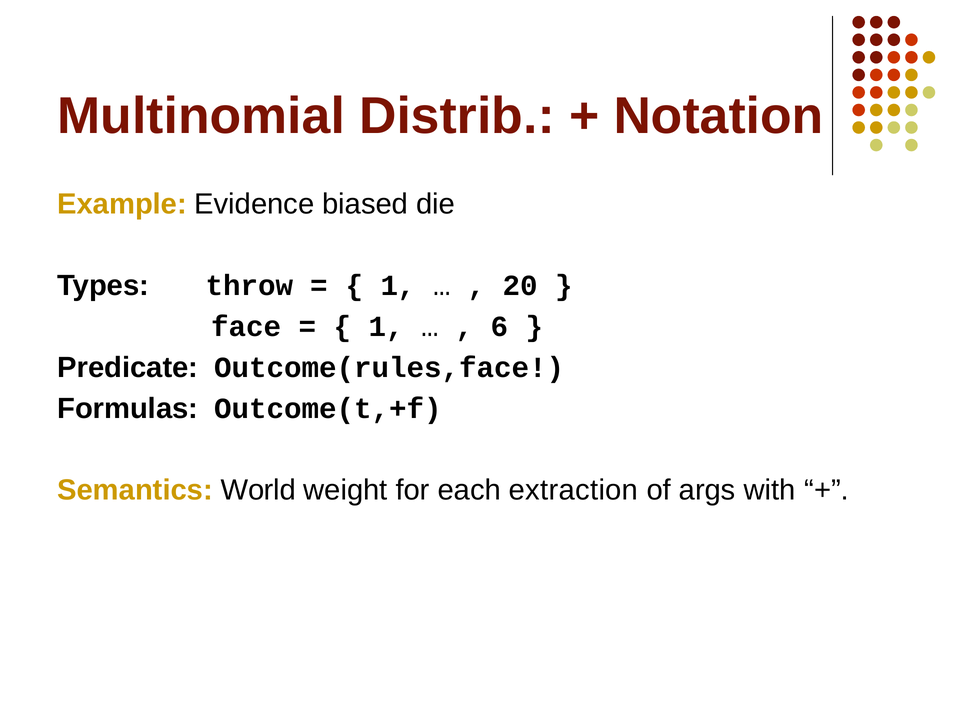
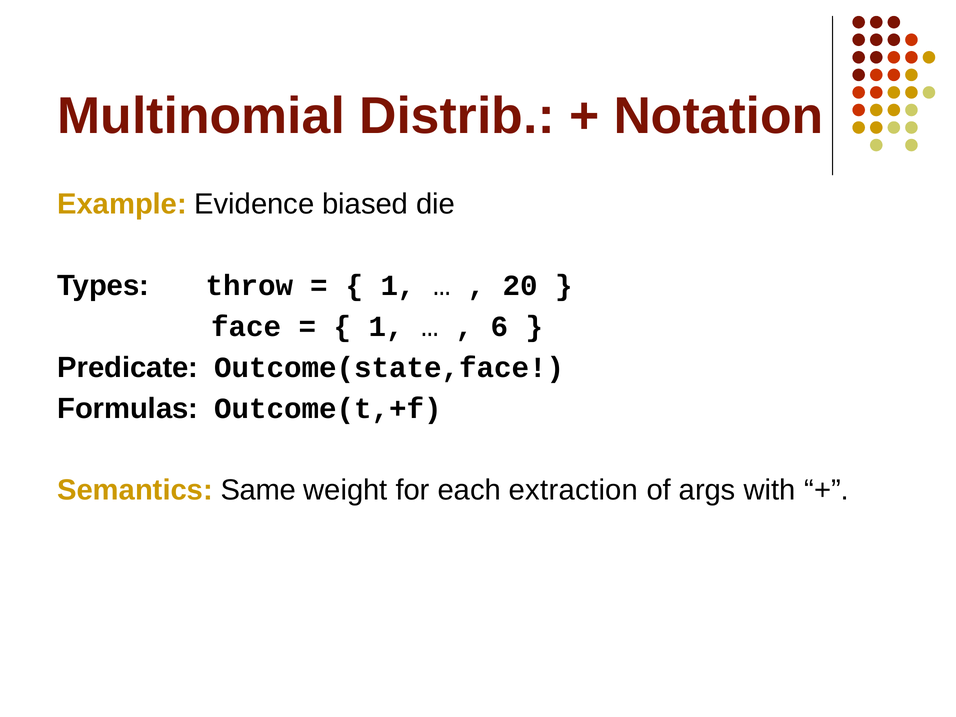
Outcome(rules,face: Outcome(rules,face -> Outcome(state,face
World: World -> Same
